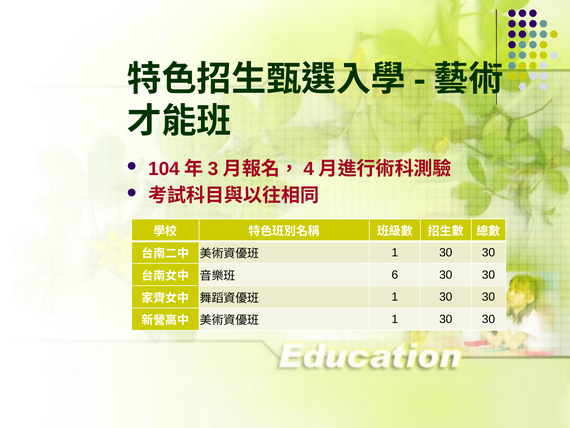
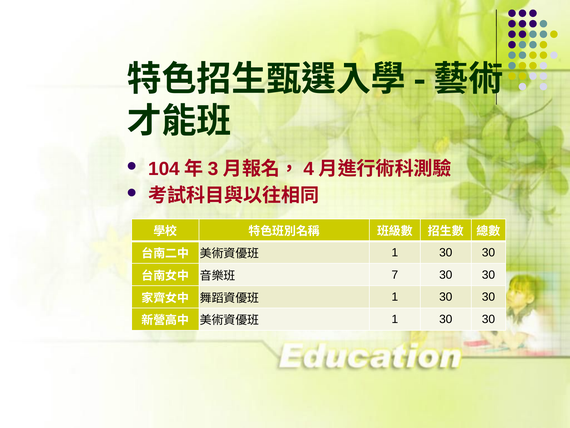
6: 6 -> 7
